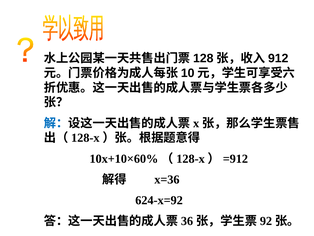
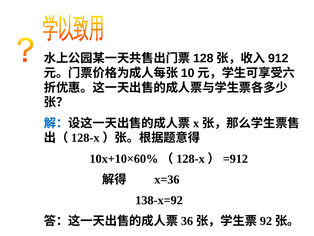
624-x=92: 624-x=92 -> 138-x=92
